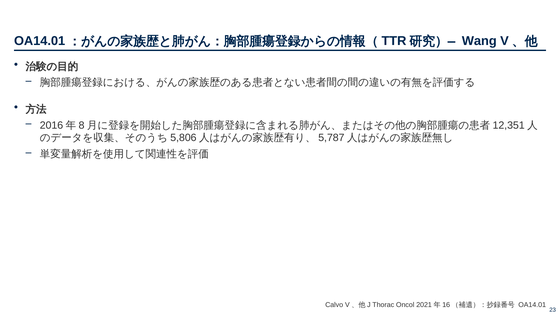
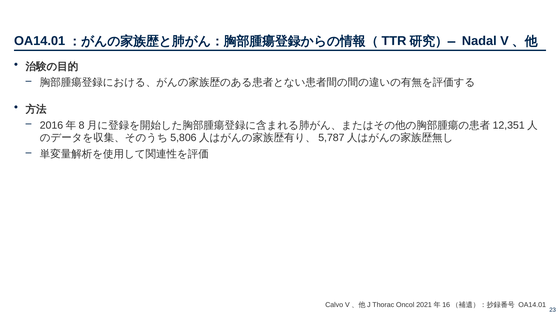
Wang: Wang -> Nadal
